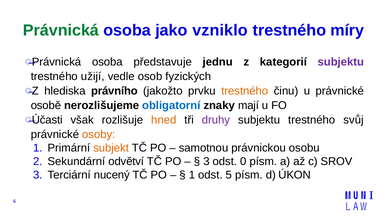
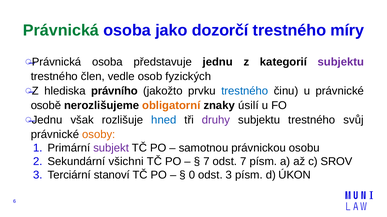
vzniklo: vzniklo -> dozorčí
užijí: užijí -> člen
trestného at (245, 91) colour: orange -> blue
obligatorní colour: blue -> orange
mají: mají -> úsilí
Účasti at (47, 120): Účasti -> Jednu
hned colour: orange -> blue
subjekt colour: orange -> purple
odvětví: odvětví -> všichni
3 at (206, 162): 3 -> 7
odst 0: 0 -> 7
nucený: nucený -> stanoví
1 at (192, 175): 1 -> 0
odst 5: 5 -> 3
